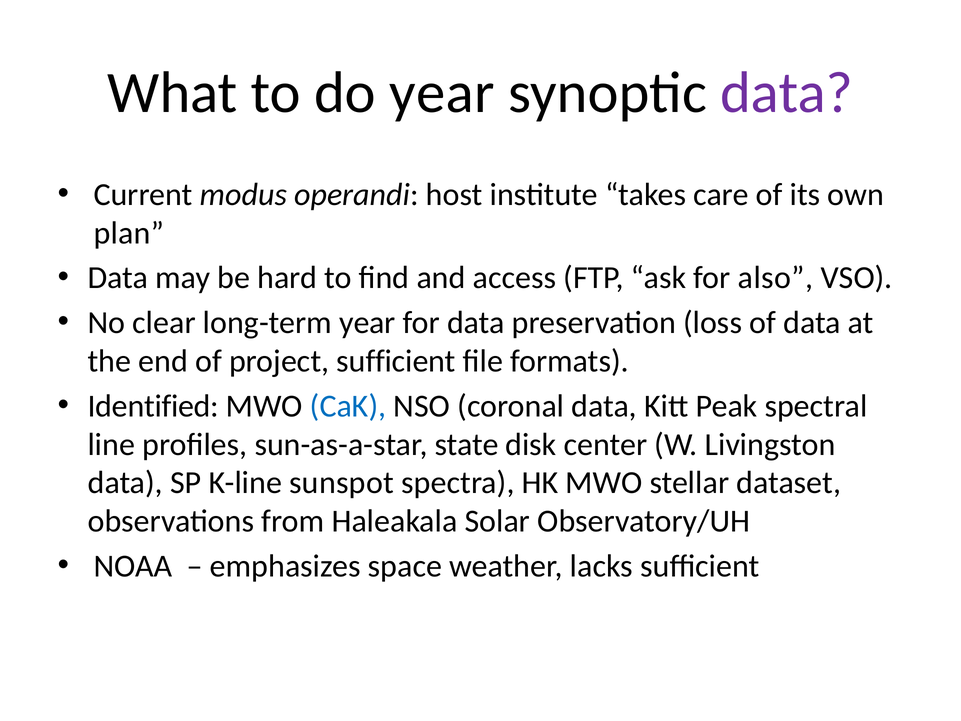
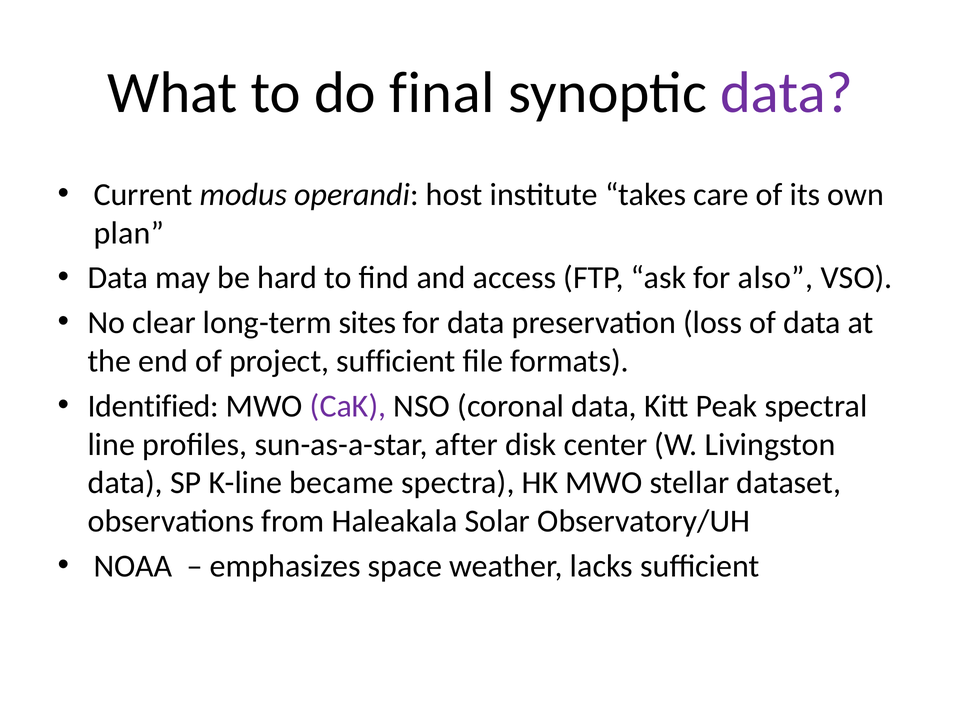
do year: year -> final
long-term year: year -> sites
CaK colour: blue -> purple
state: state -> after
sunspot: sunspot -> became
